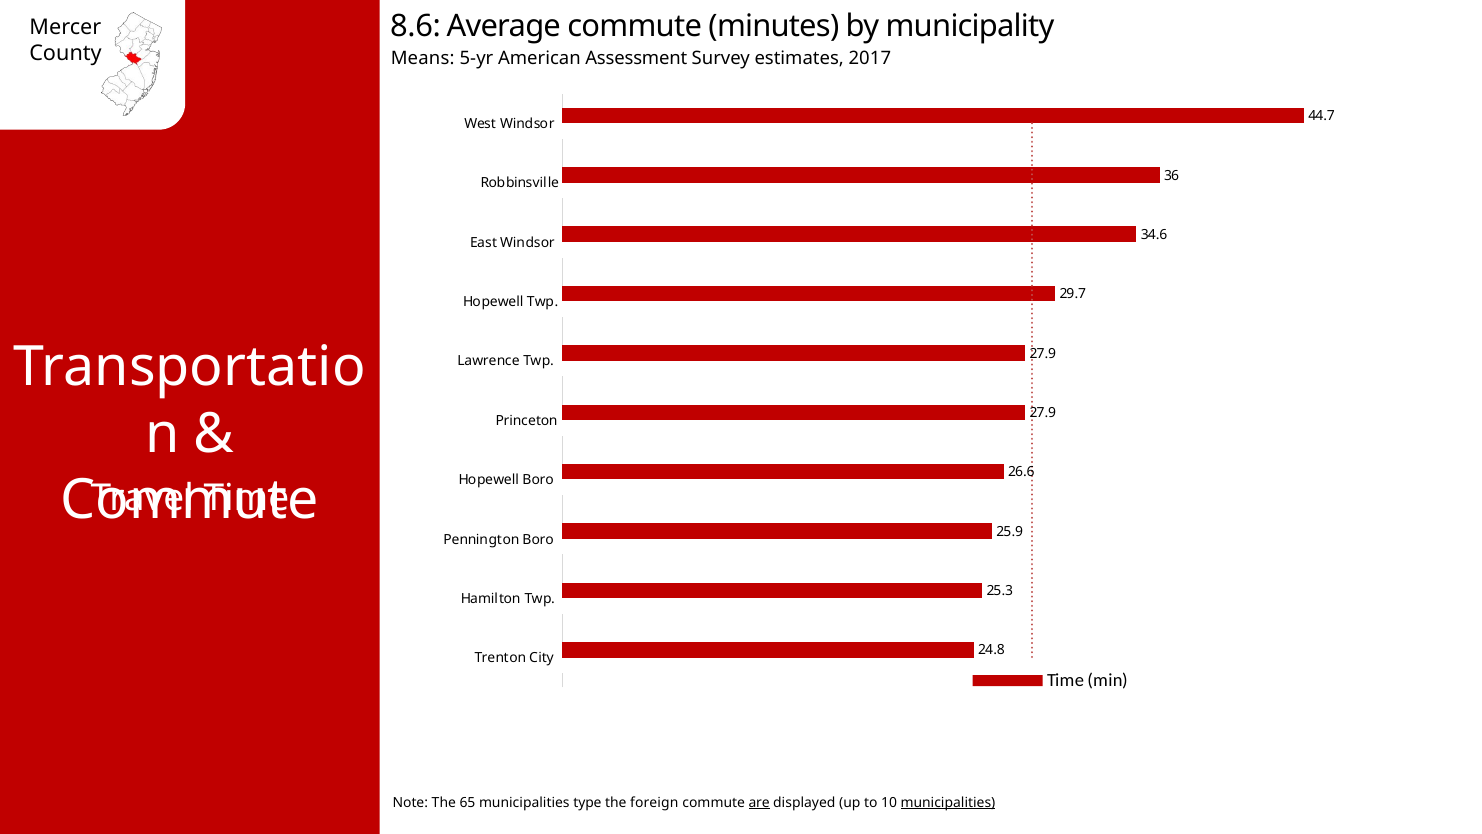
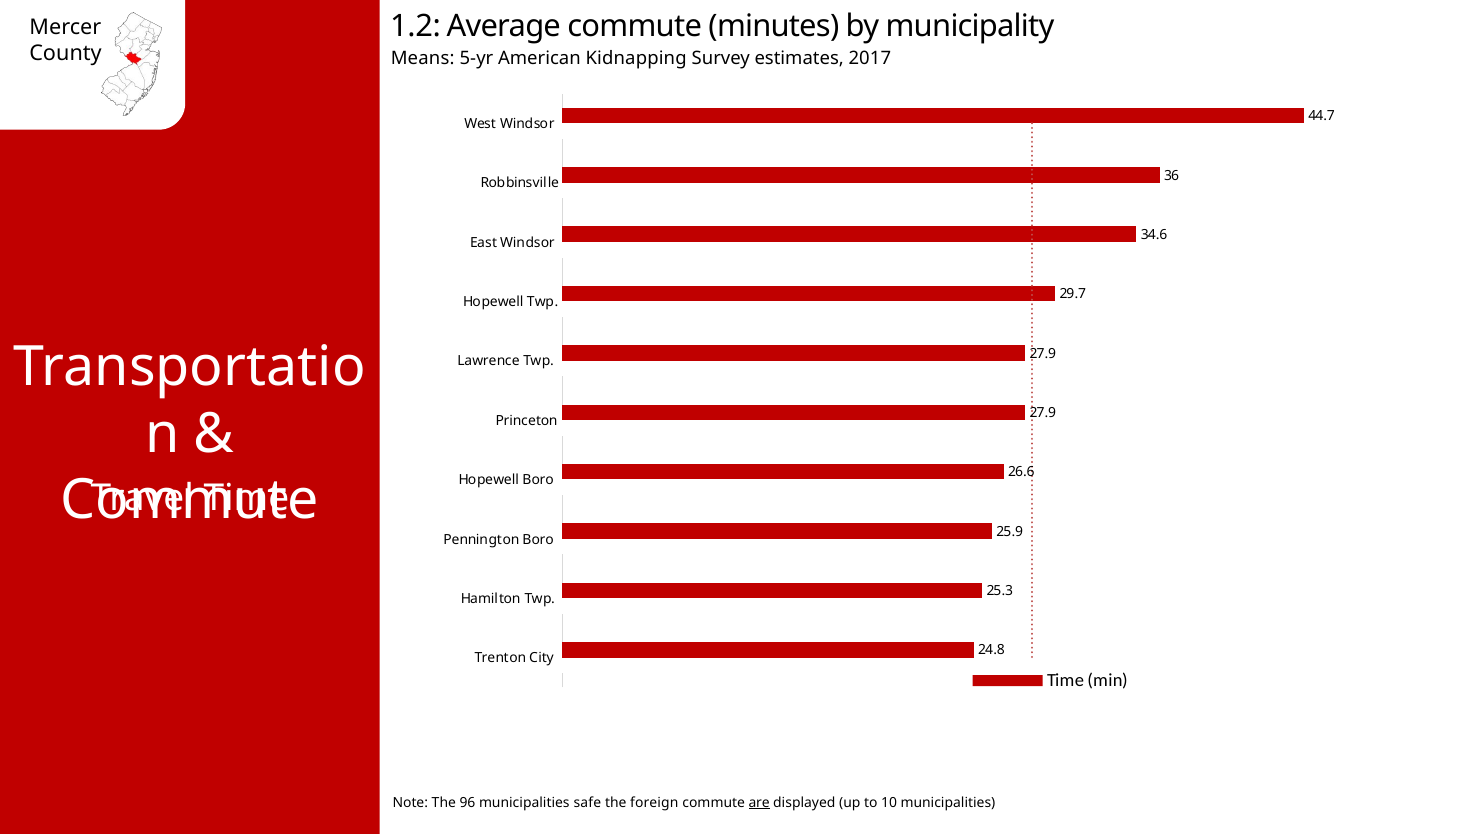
8.6: 8.6 -> 1.2
Assessment: Assessment -> Kidnapping
65: 65 -> 96
type: type -> safe
municipalities at (948, 802) underline: present -> none
